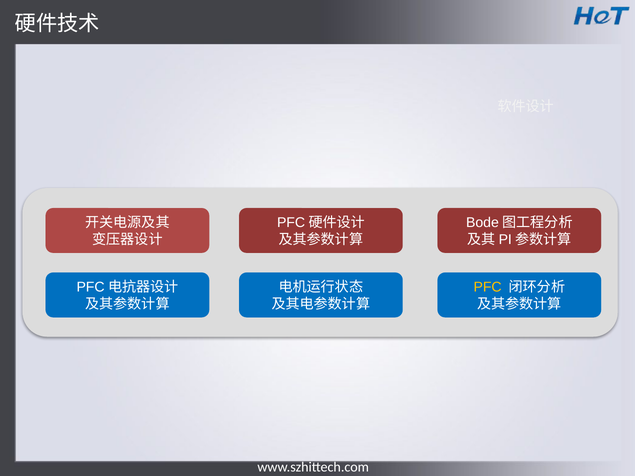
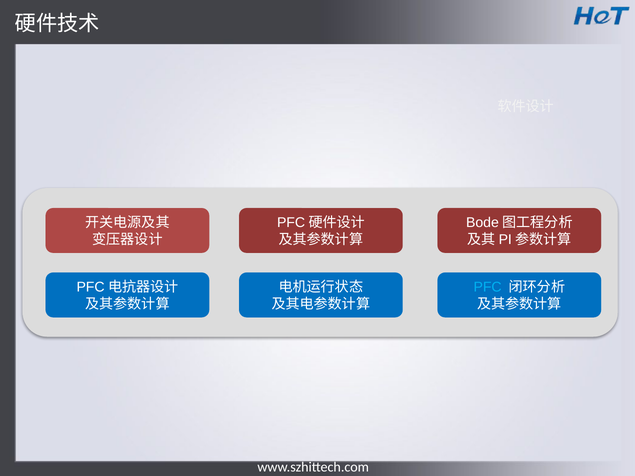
PFC colour: yellow -> light blue
